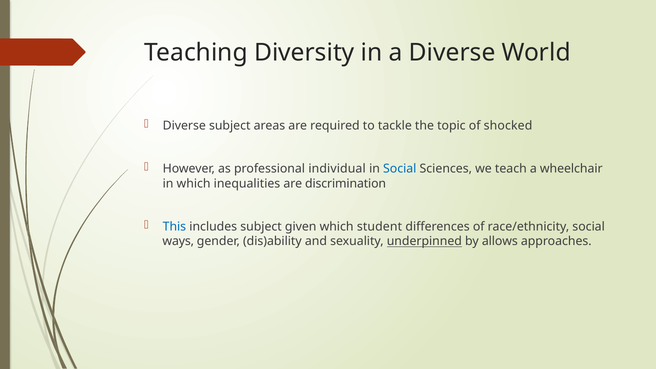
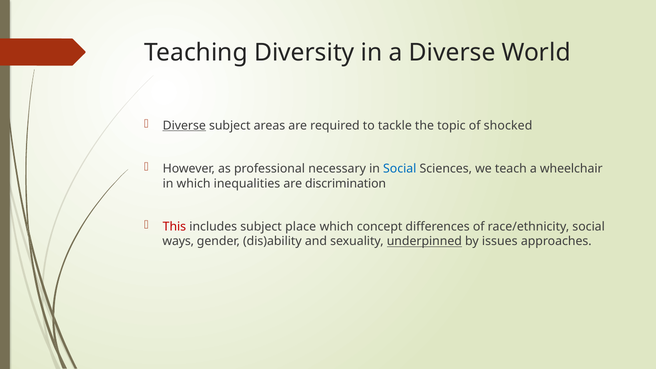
Diverse at (184, 126) underline: none -> present
individual: individual -> necessary
This colour: blue -> red
given: given -> place
student: student -> concept
allows: allows -> issues
